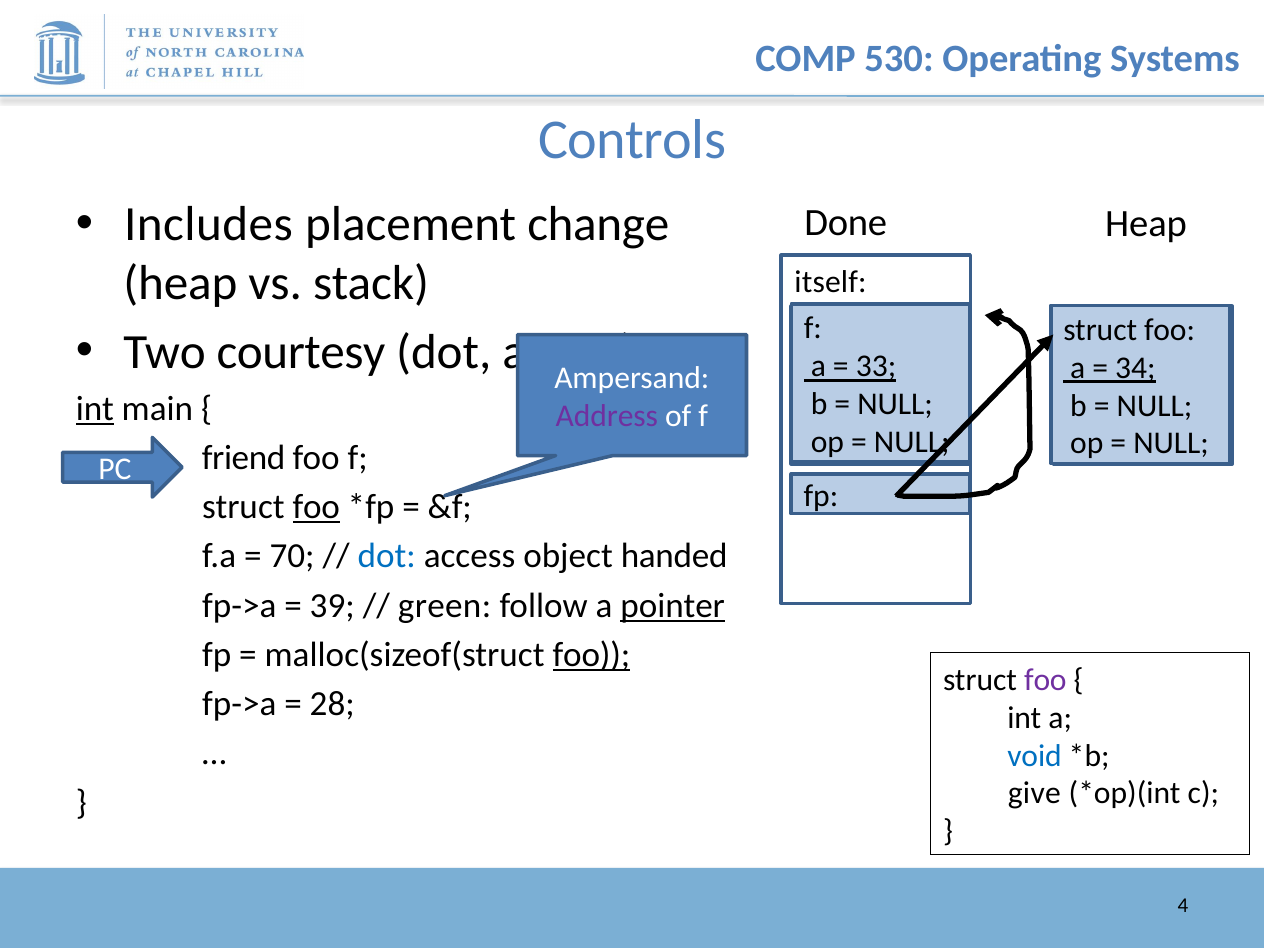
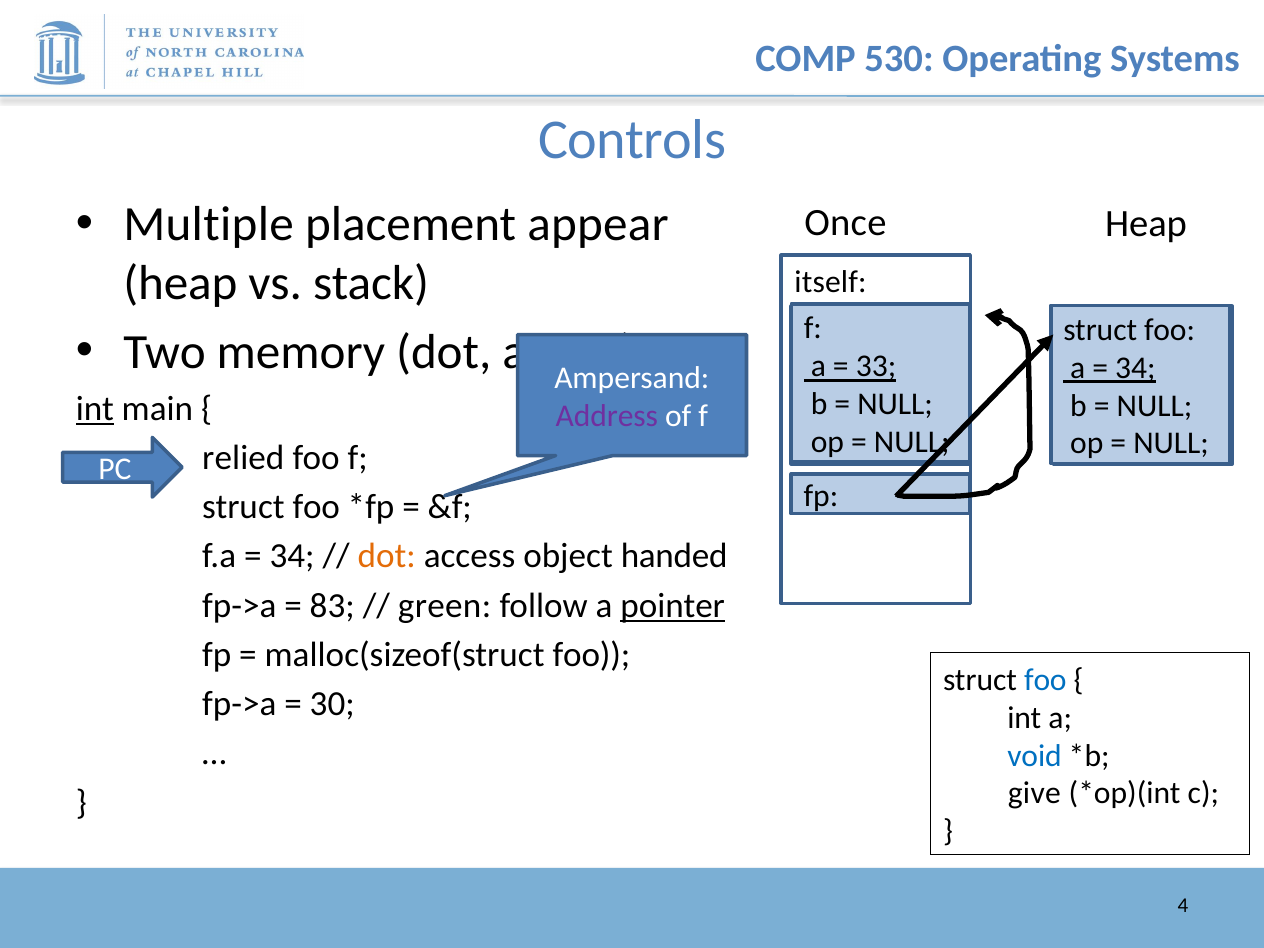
Includes: Includes -> Multiple
change: change -> appear
Done: Done -> Once
courtesy: courtesy -> memory
friend: friend -> relied
foo at (316, 507) underline: present -> none
70 at (292, 556): 70 -> 34
dot at (387, 556) colour: blue -> orange
39: 39 -> 83
foo at (591, 655) underline: present -> none
foo at (1045, 680) colour: purple -> blue
28: 28 -> 30
